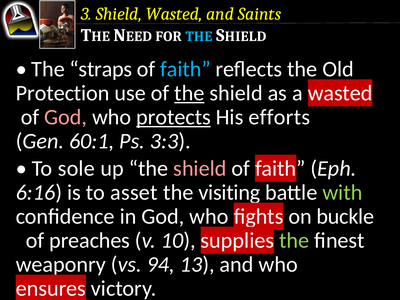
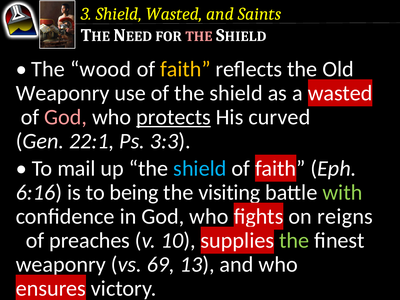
THE at (199, 36) colour: light blue -> pink
straps: straps -> wood
faith at (185, 69) colour: light blue -> yellow
Protection at (63, 93): Protection -> Weaponry
the at (189, 93) underline: present -> none
efforts: efforts -> curved
60:1: 60:1 -> 22:1
sole: sole -> mail
shield at (200, 168) colour: pink -> light blue
asset: asset -> being
buckle: buckle -> reigns
94: 94 -> 69
